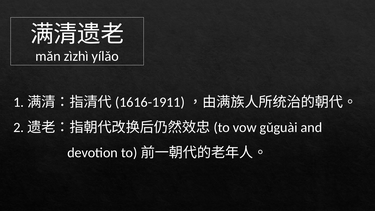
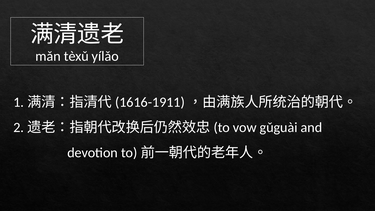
zìzhì: zìzhì -> tèxǔ
